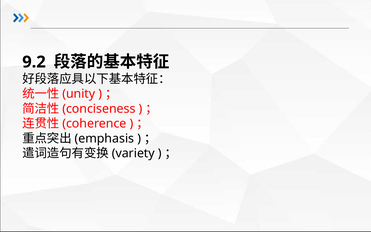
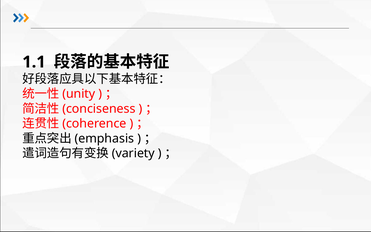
9.2: 9.2 -> 1.1
